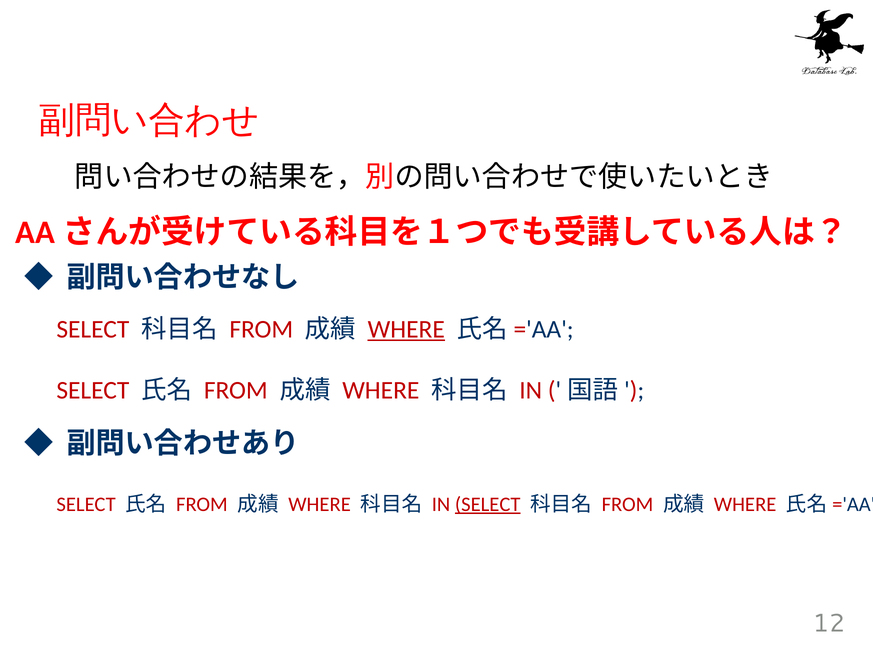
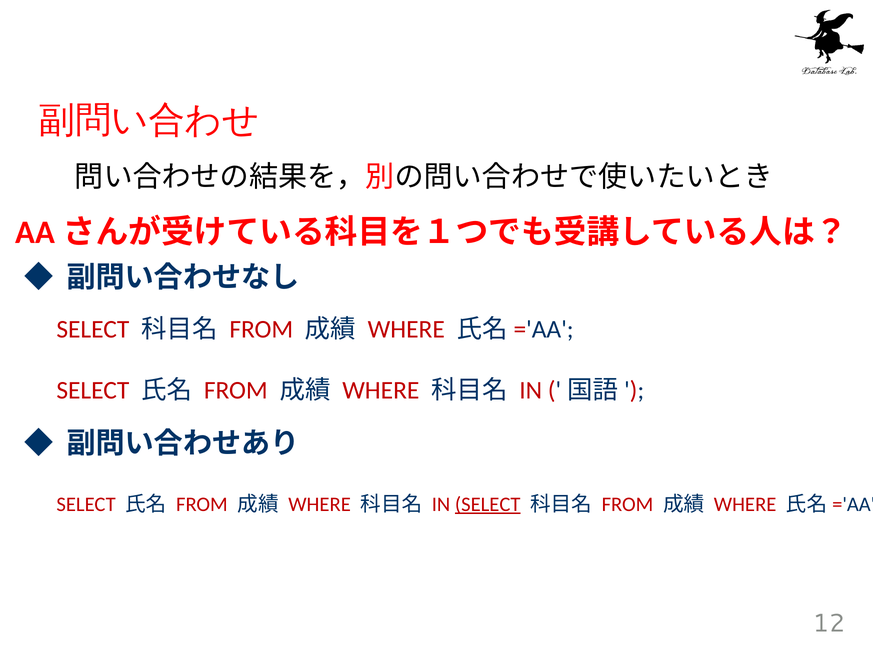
WHERE at (406, 329) underline: present -> none
